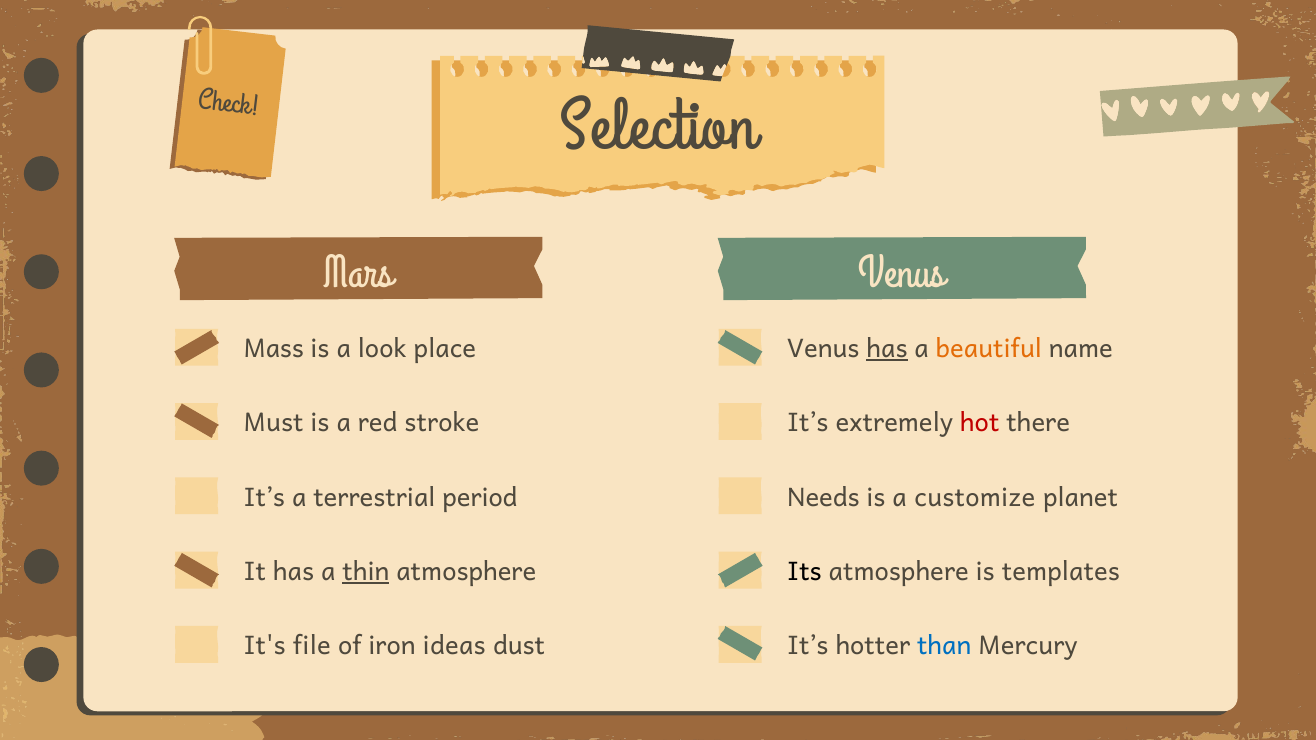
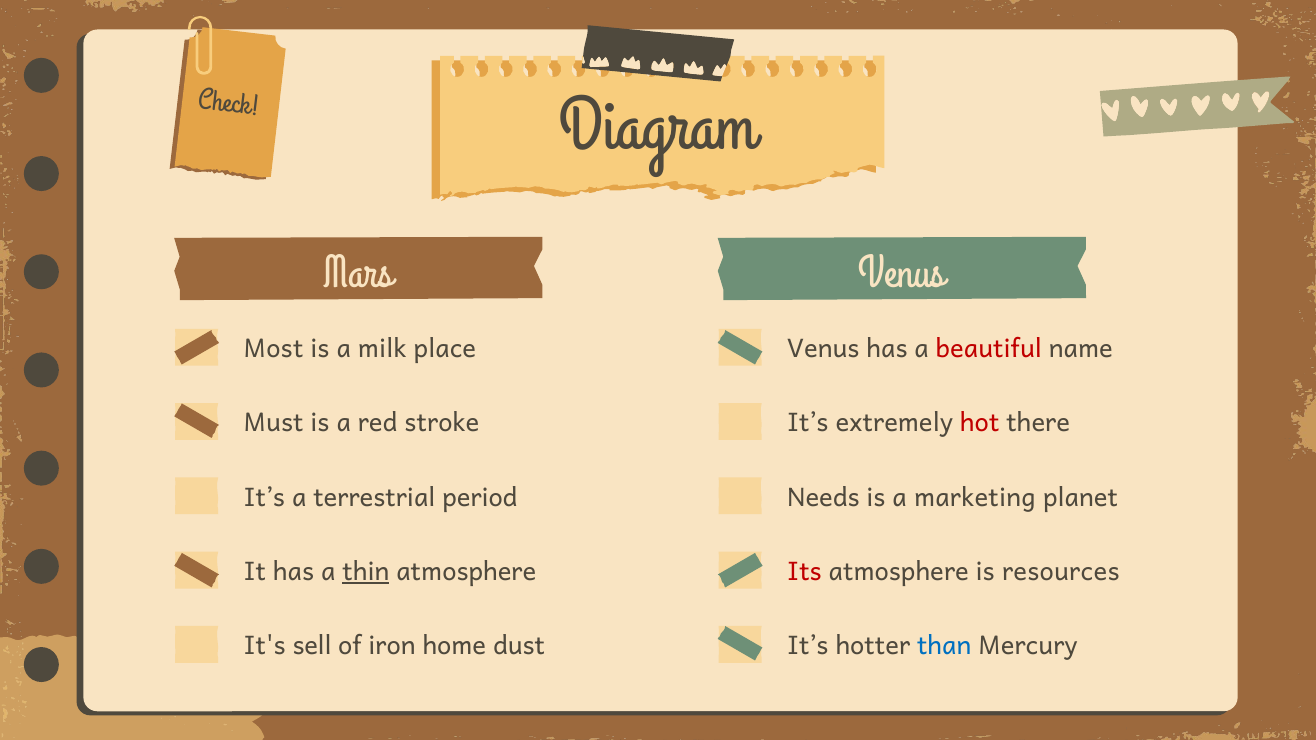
Selection: Selection -> Diagram
Mass: Mass -> Most
look: look -> milk
has at (887, 349) underline: present -> none
beautiful colour: orange -> red
customize: customize -> marketing
Its colour: black -> red
templates: templates -> resources
file: file -> sell
ideas: ideas -> home
